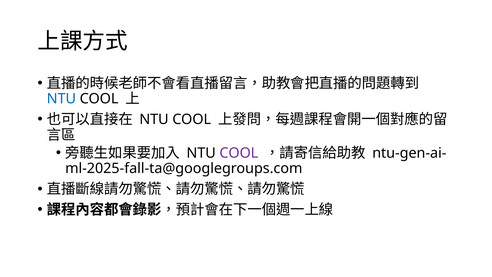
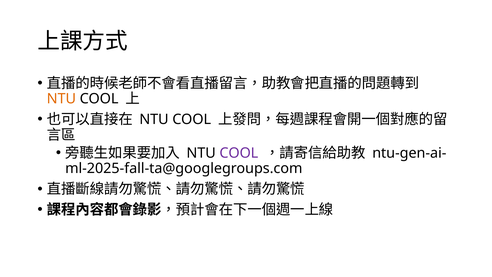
NTU at (61, 99) colour: blue -> orange
